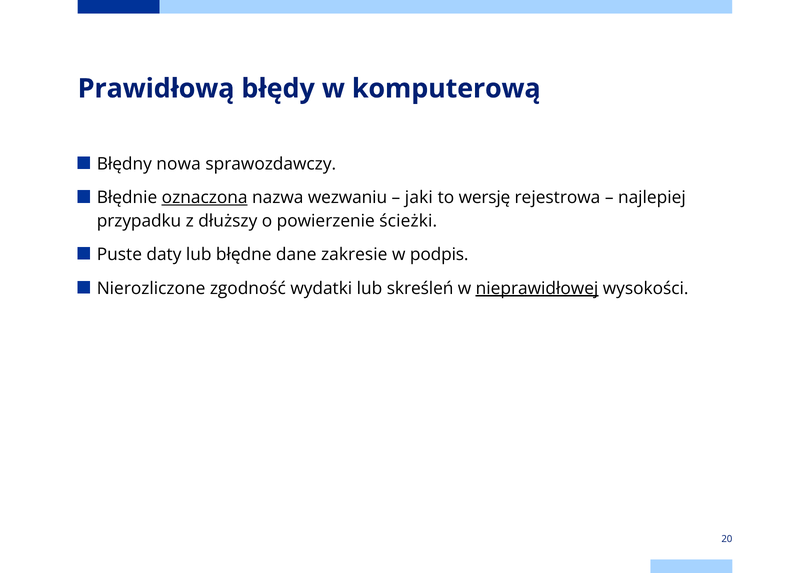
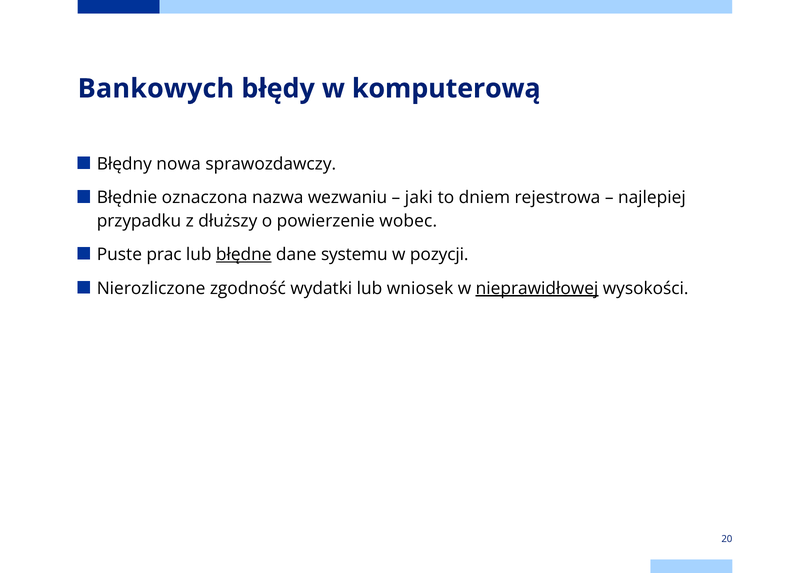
Prawidłową: Prawidłową -> Bankowych
oznaczona underline: present -> none
wersję: wersję -> dniem
ścieżki: ścieżki -> wobec
daty: daty -> prac
błędne underline: none -> present
zakresie: zakresie -> systemu
podpis: podpis -> pozycji
skreśleń: skreśleń -> wniosek
